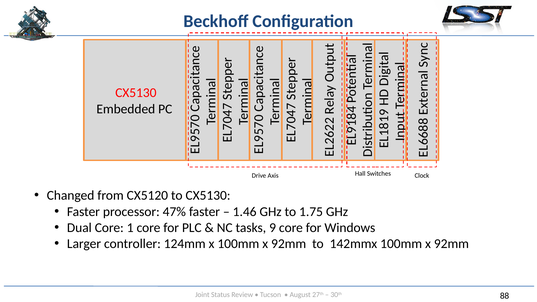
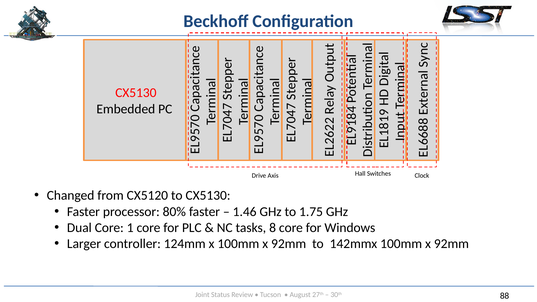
47%: 47% -> 80%
tasks 9: 9 -> 8
